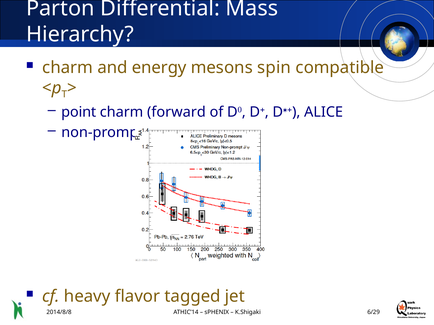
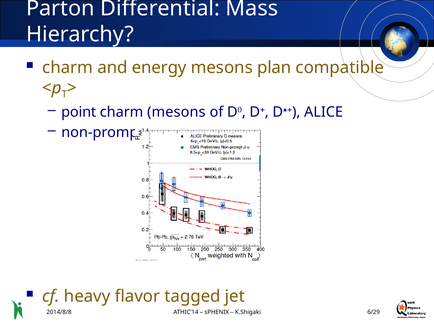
spin: spin -> plan
charm forward: forward -> mesons
